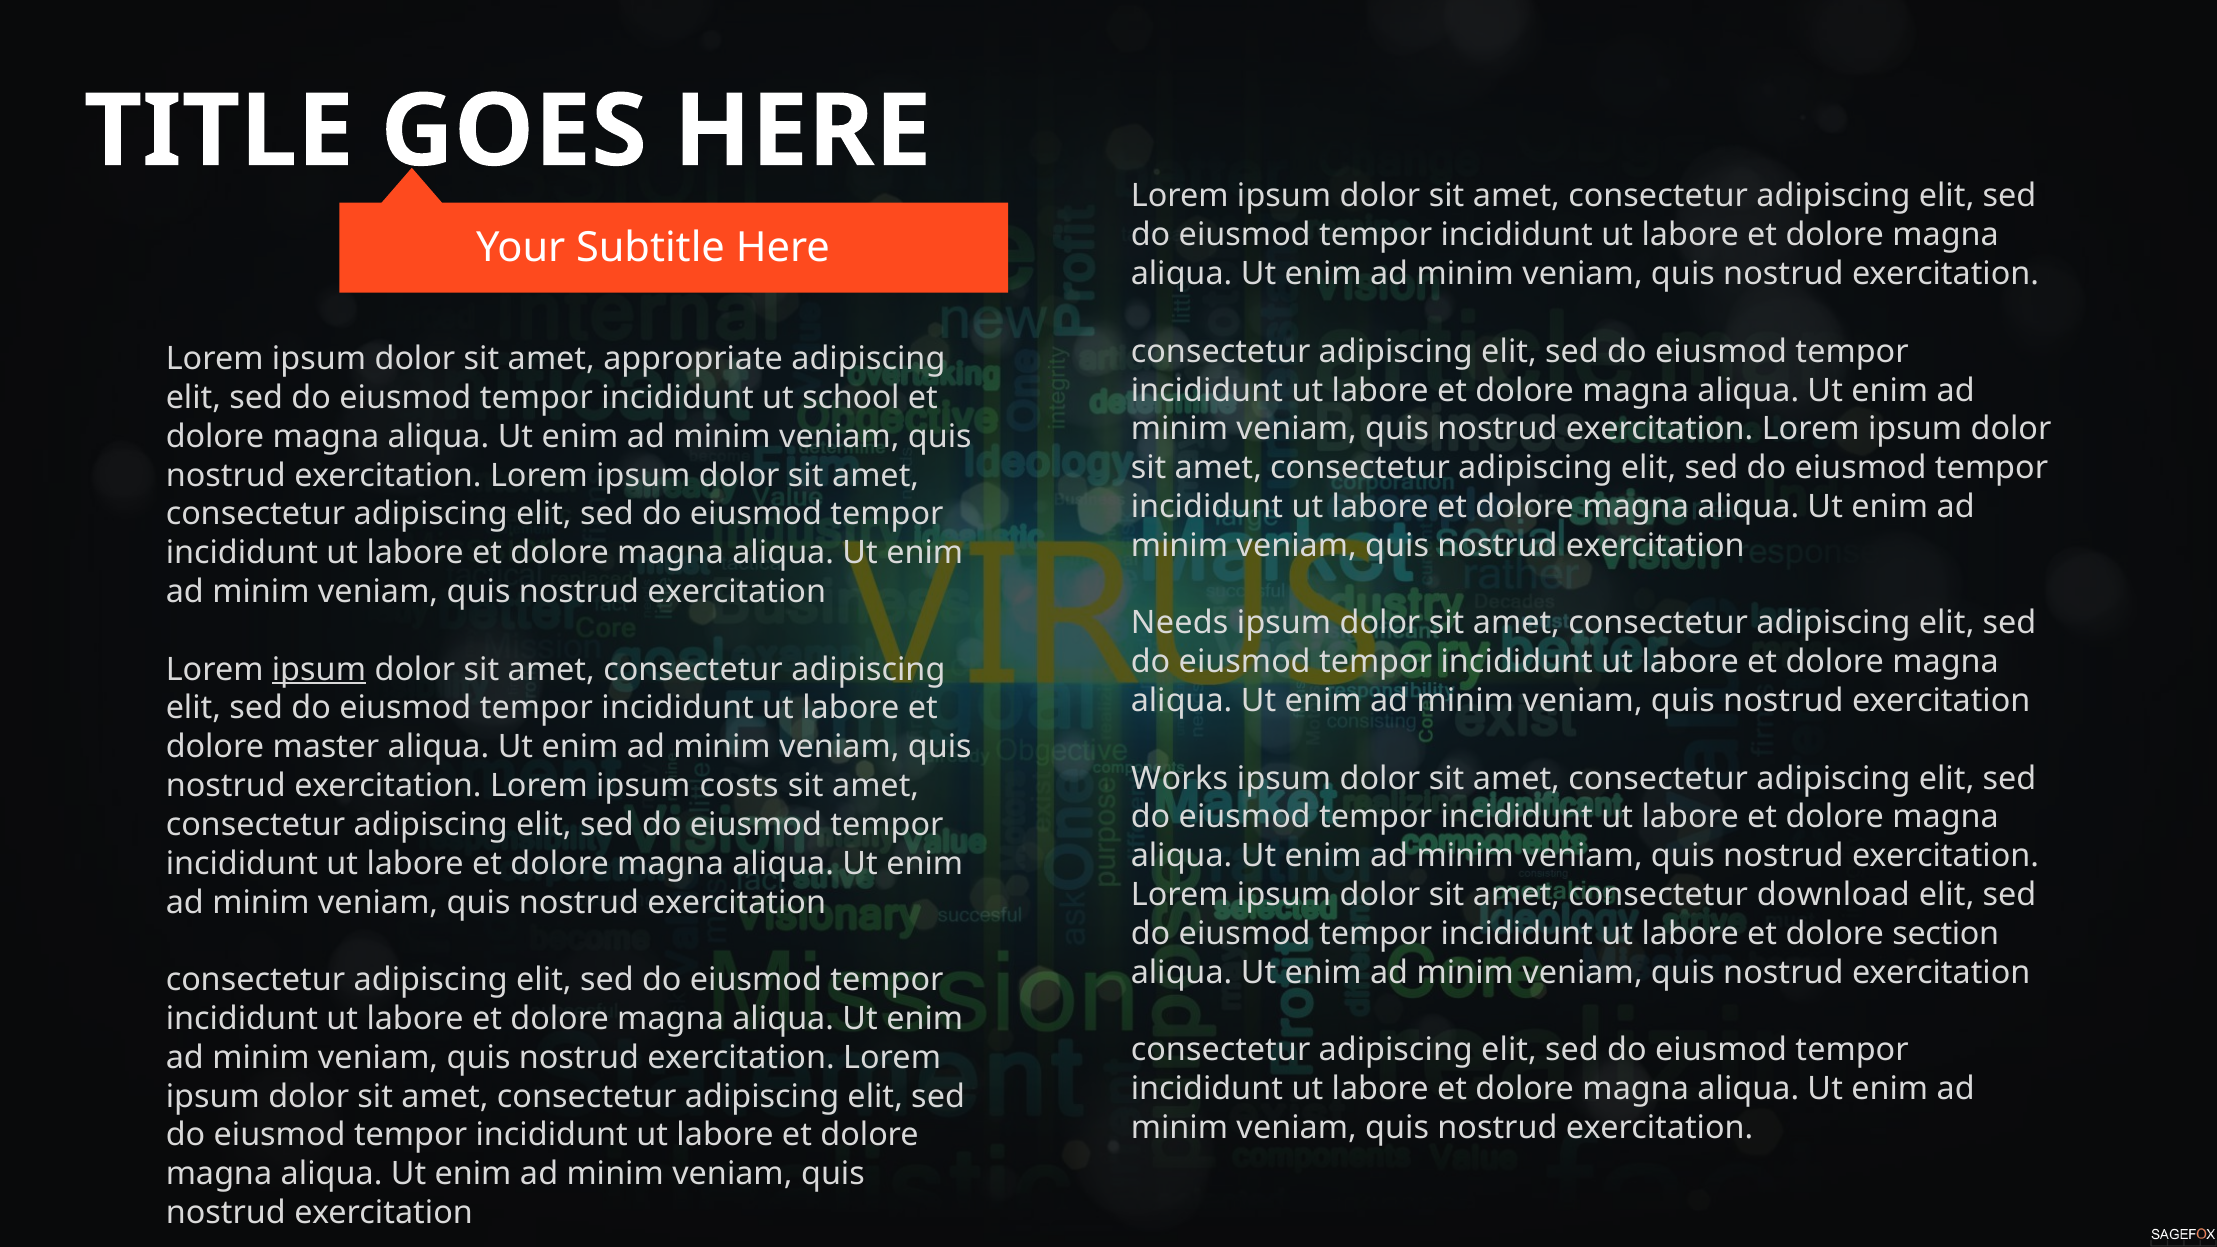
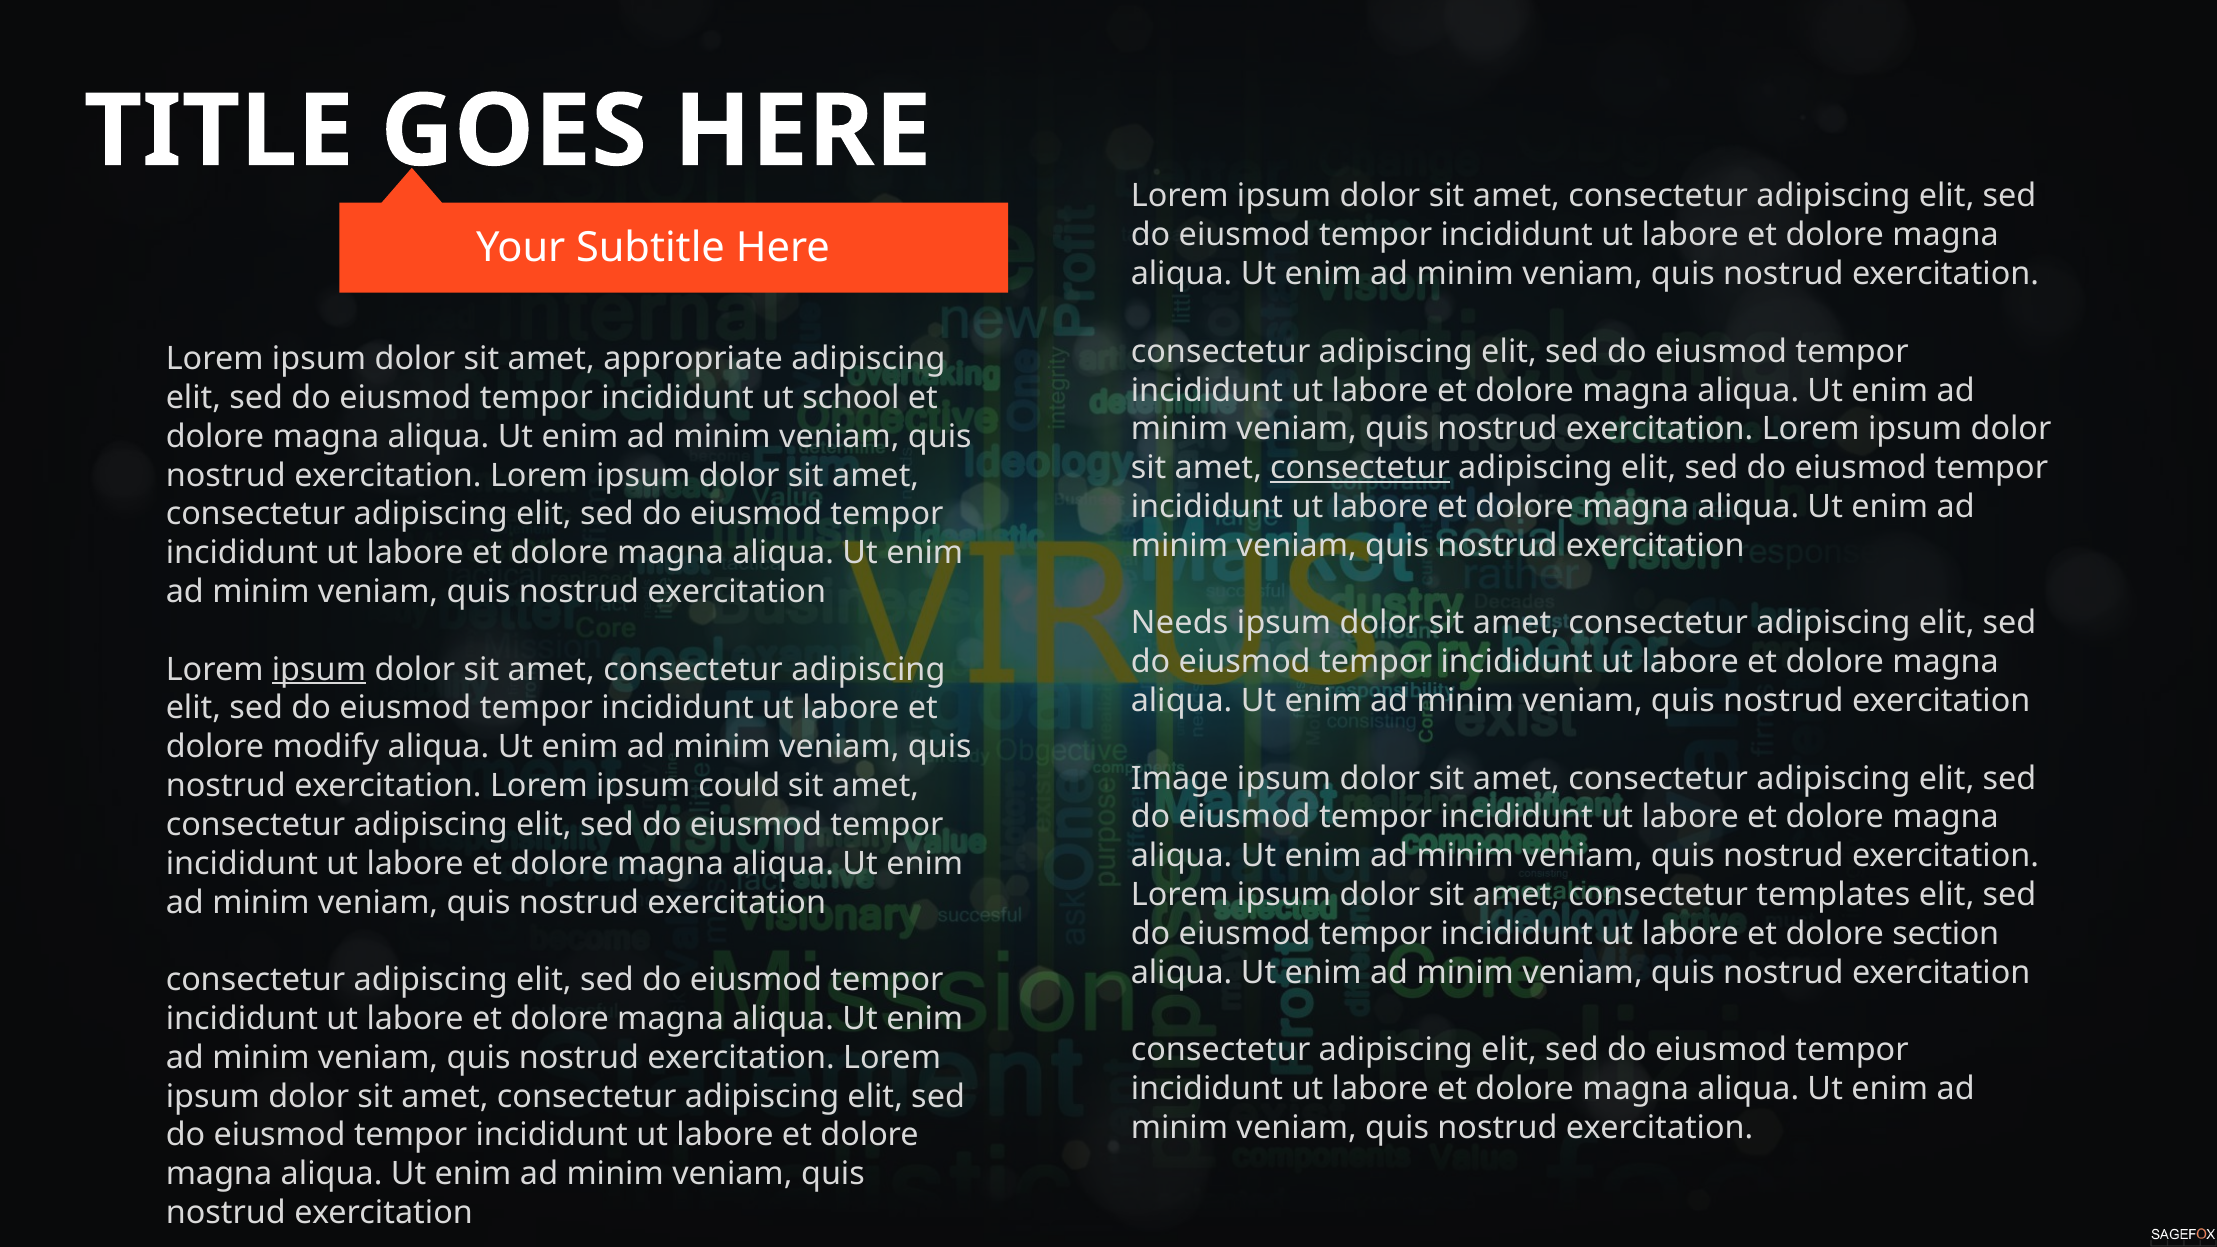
consectetur at (1360, 468) underline: none -> present
master: master -> modify
Works: Works -> Image
costs: costs -> could
download: download -> templates
